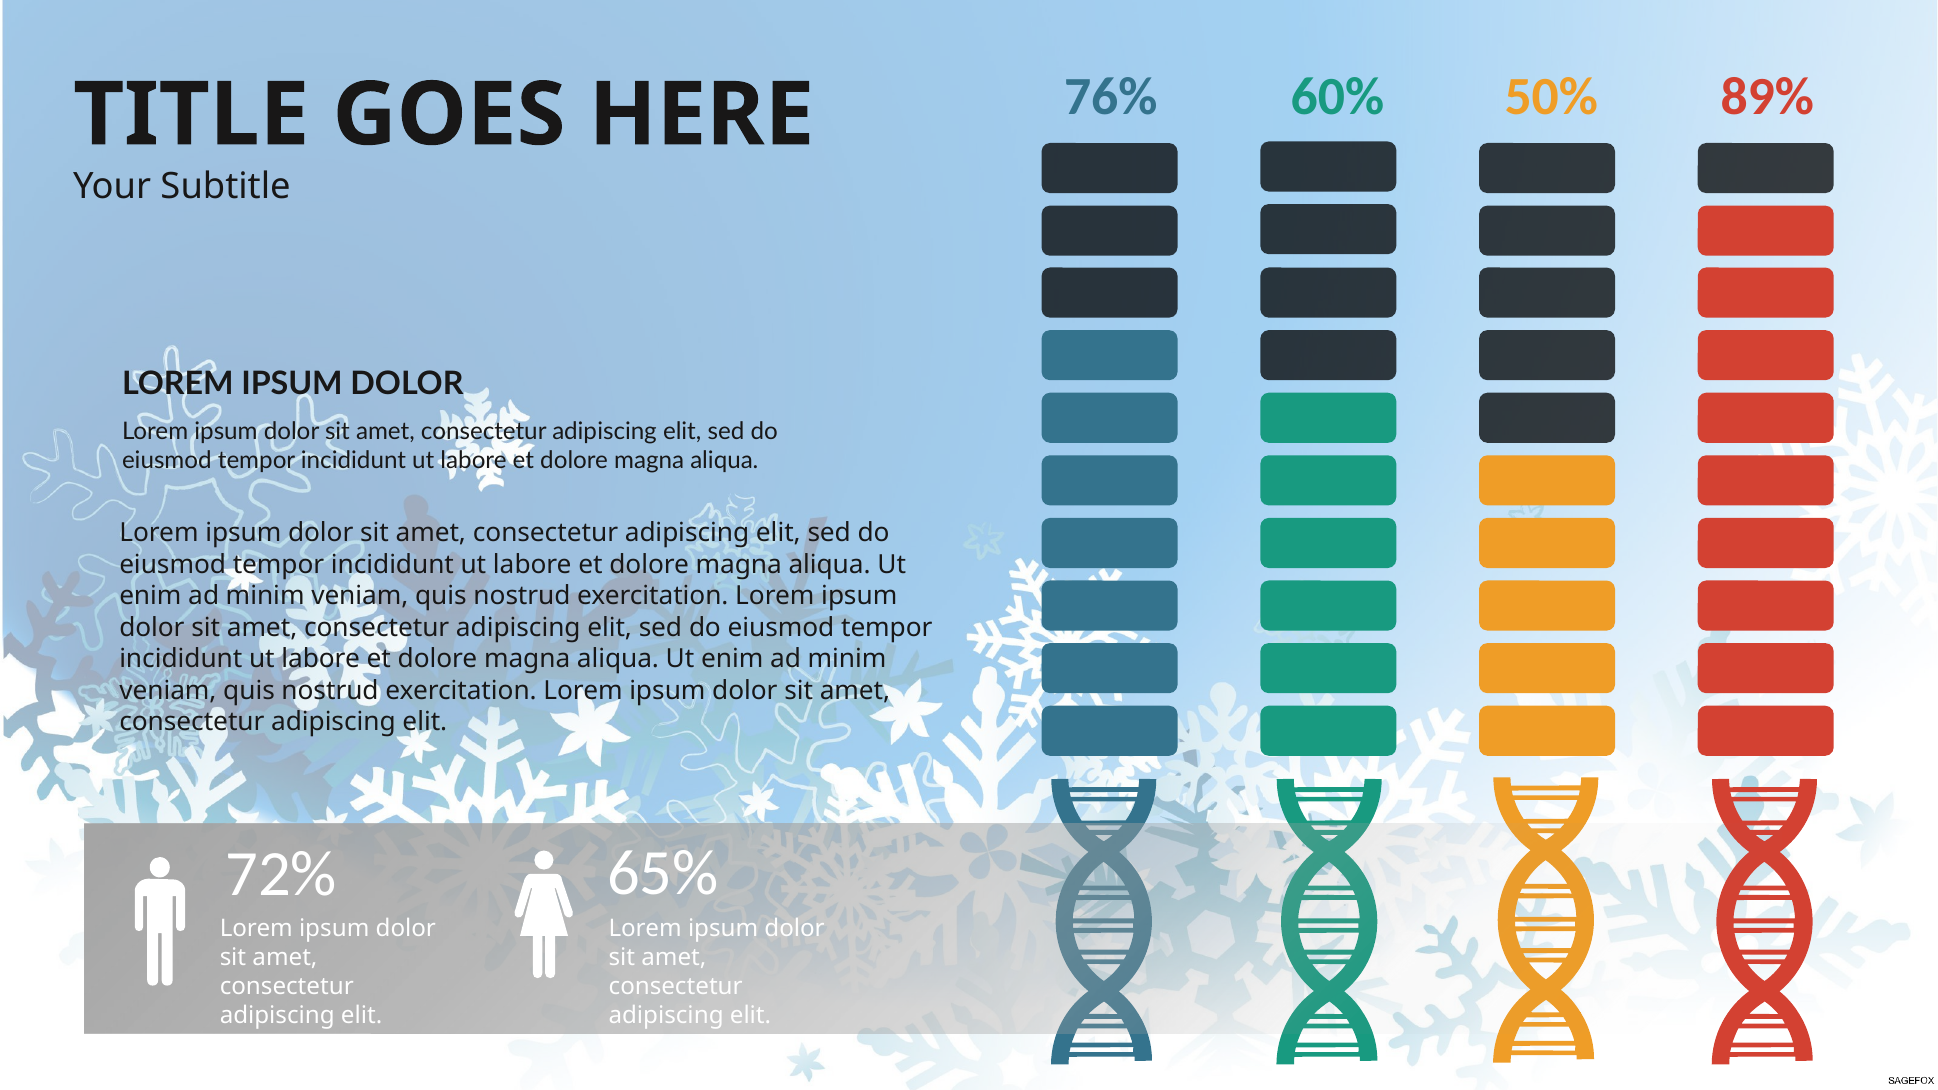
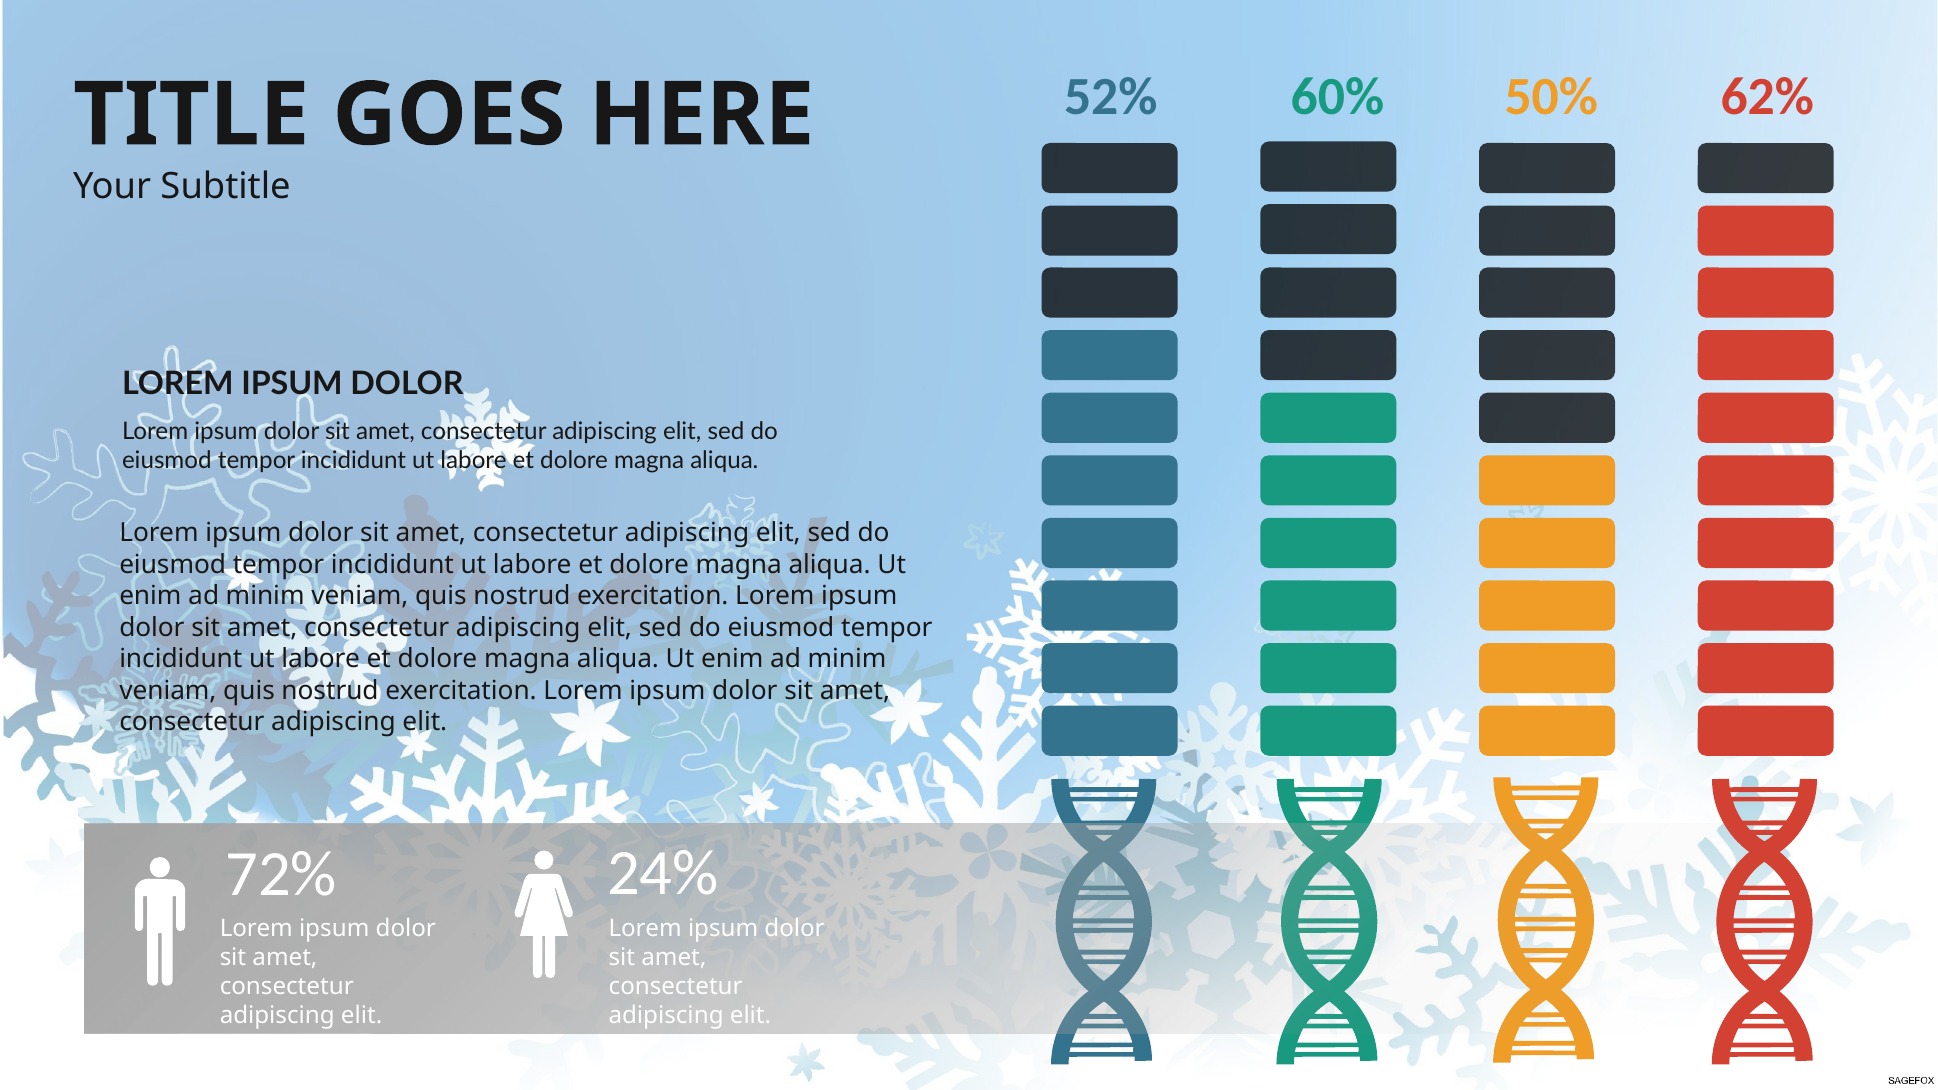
76%: 76% -> 52%
89%: 89% -> 62%
65%: 65% -> 24%
